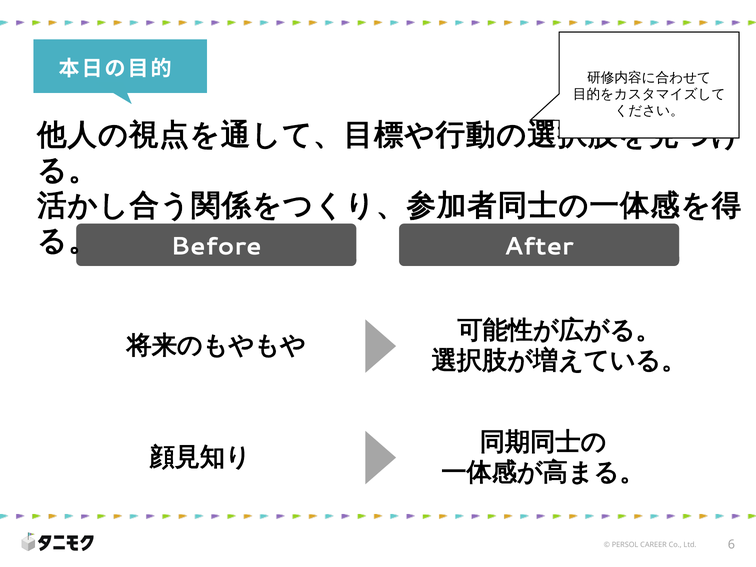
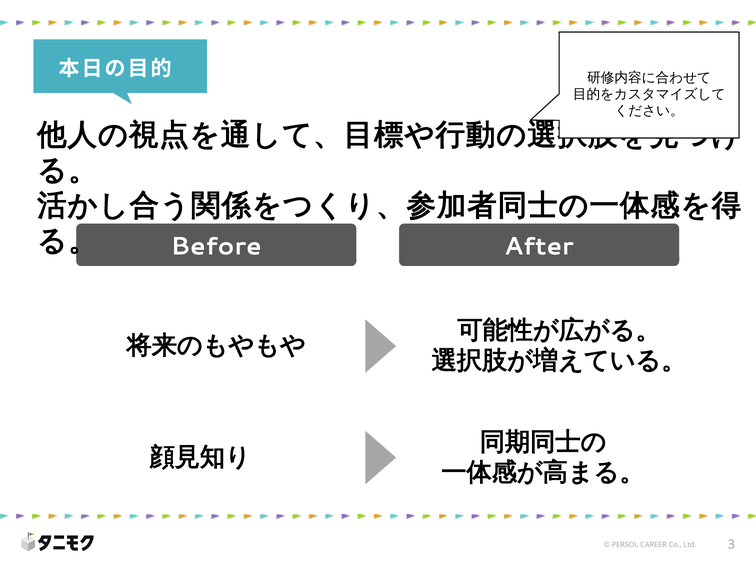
6: 6 -> 3
